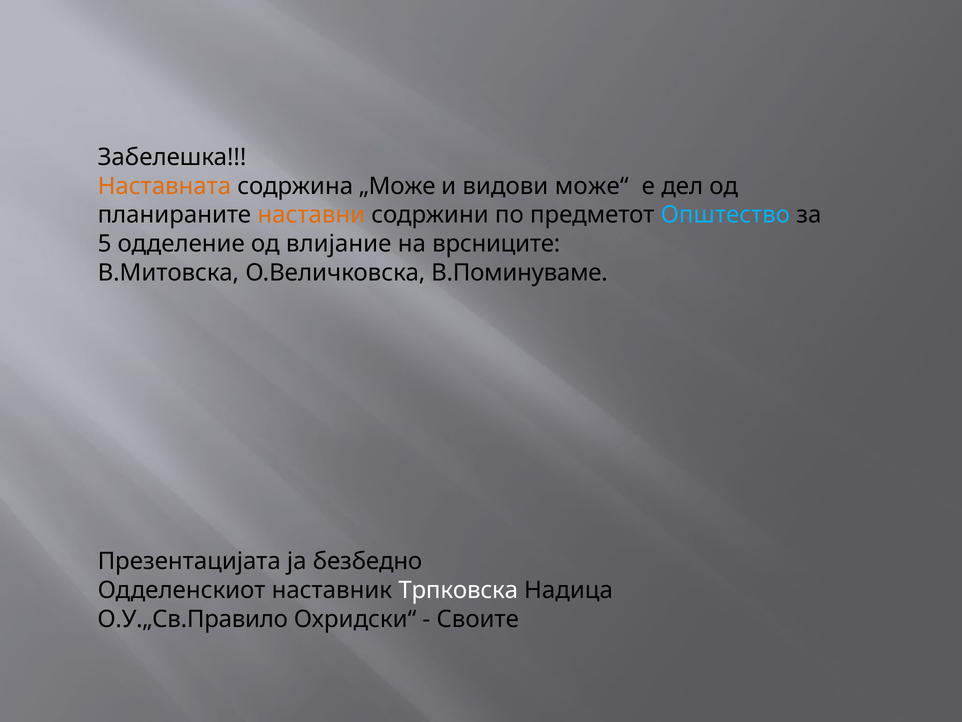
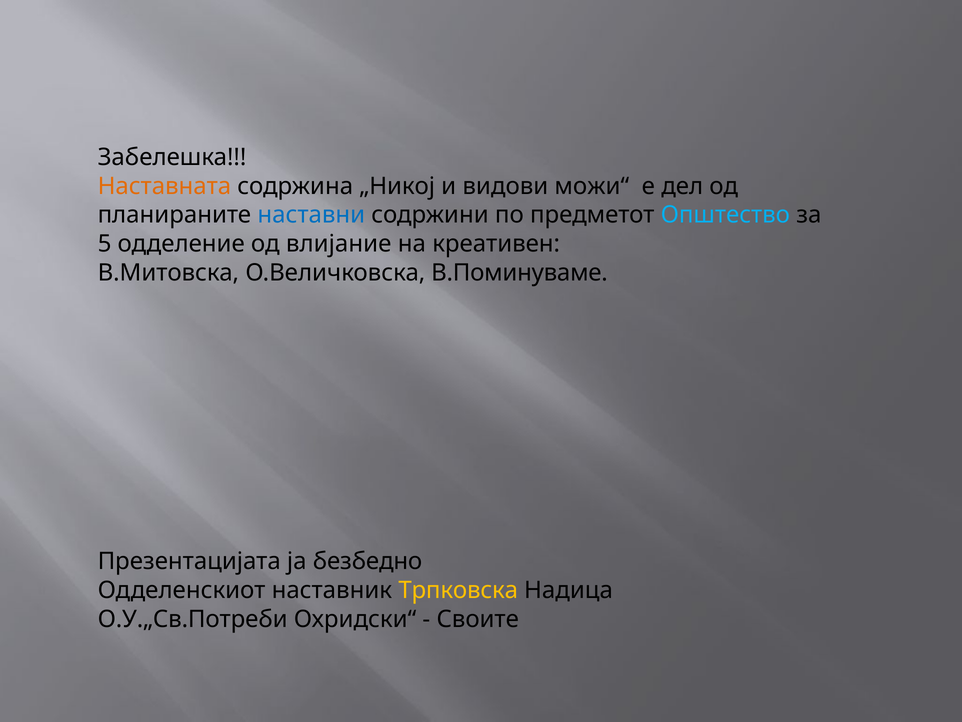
„Може: „Може -> „Никој
може“: може“ -> можи“
наставни colour: orange -> blue
врсниците: врсниците -> креативен
Трпковска colour: white -> yellow
О.У.„Св.Правило: О.У.„Св.Правило -> О.У.„Св.Потреби
